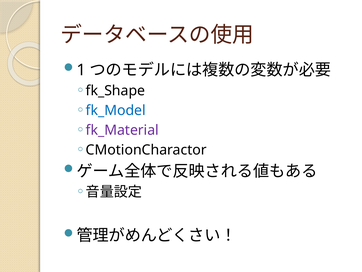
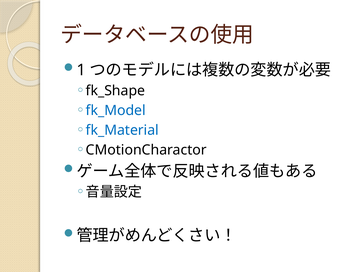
fk_Material colour: purple -> blue
